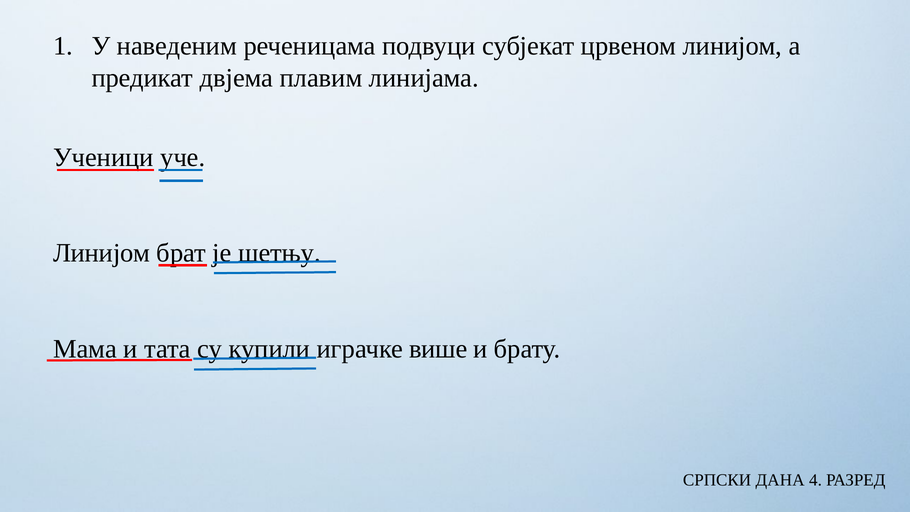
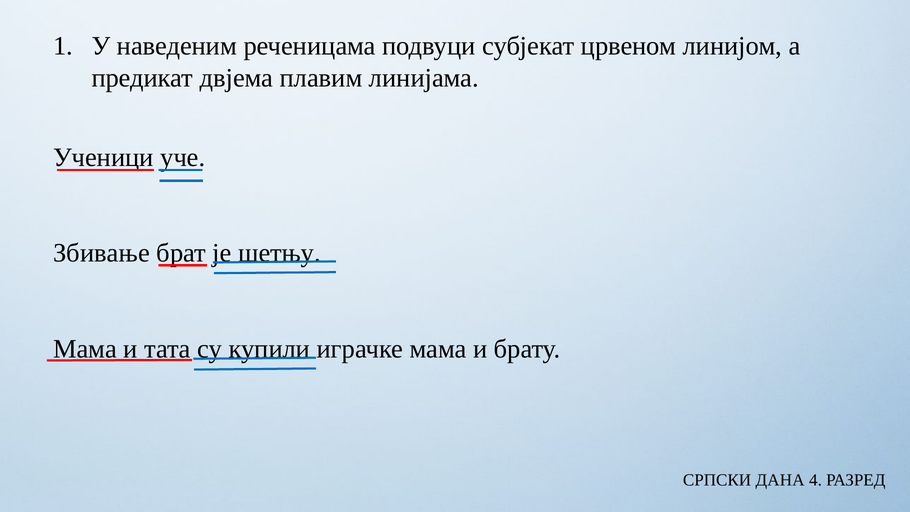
Линијом at (102, 253): Линијом -> Збивање
играчке више: више -> мама
